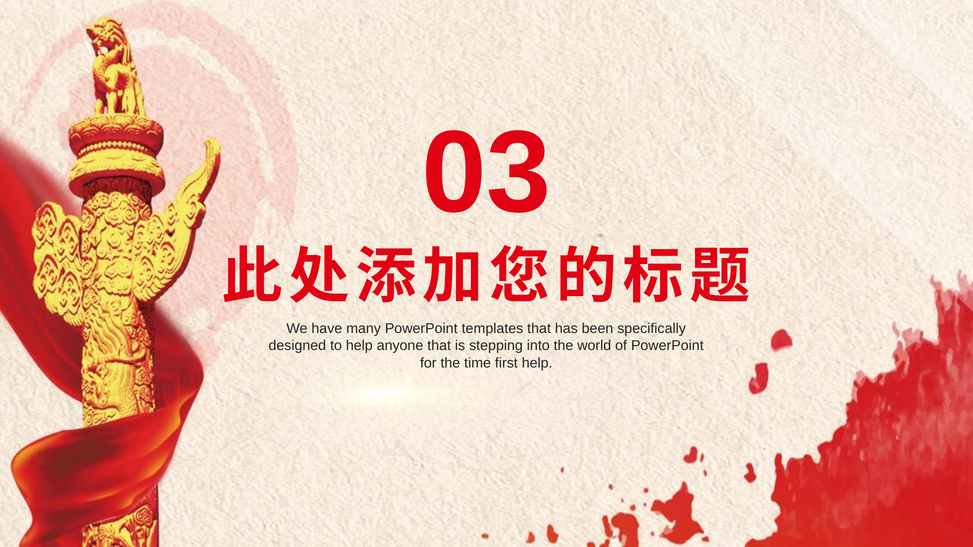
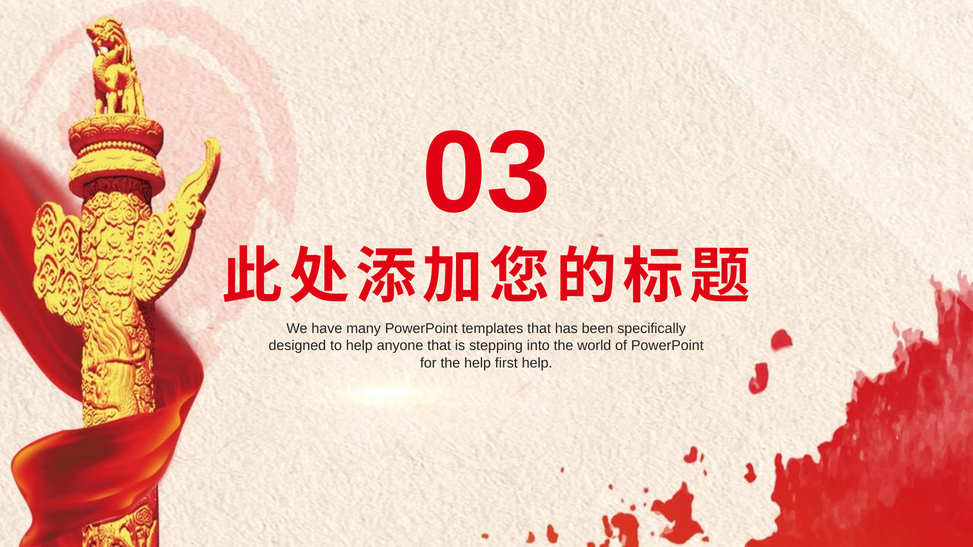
the time: time -> help
